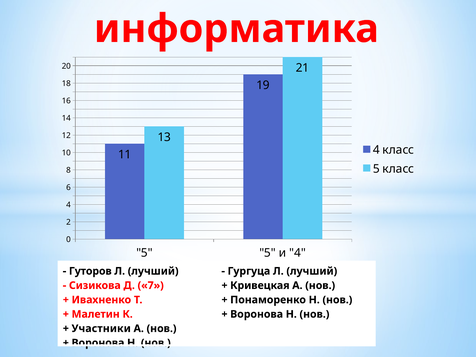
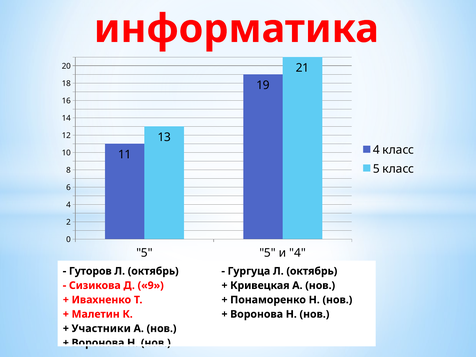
лучший at (153, 271): лучший -> октябрь
Гургуца Л лучший: лучший -> октябрь
7: 7 -> 9
